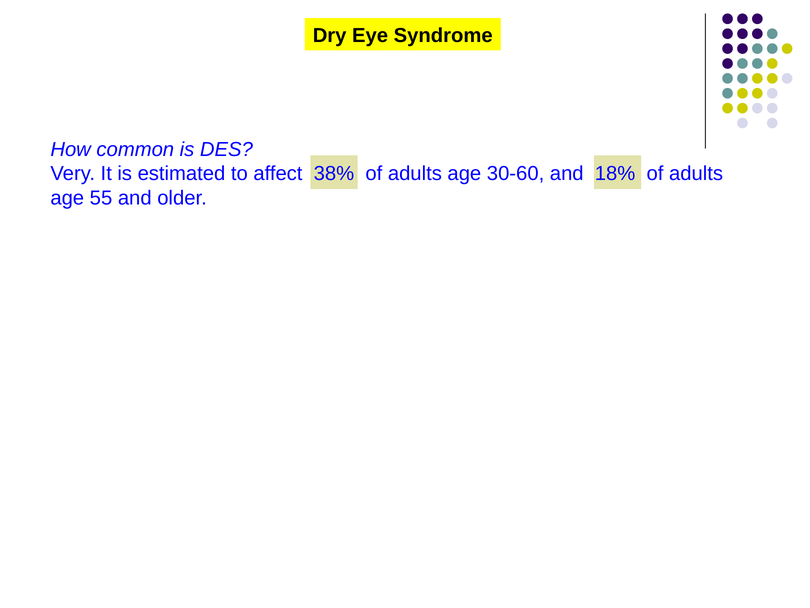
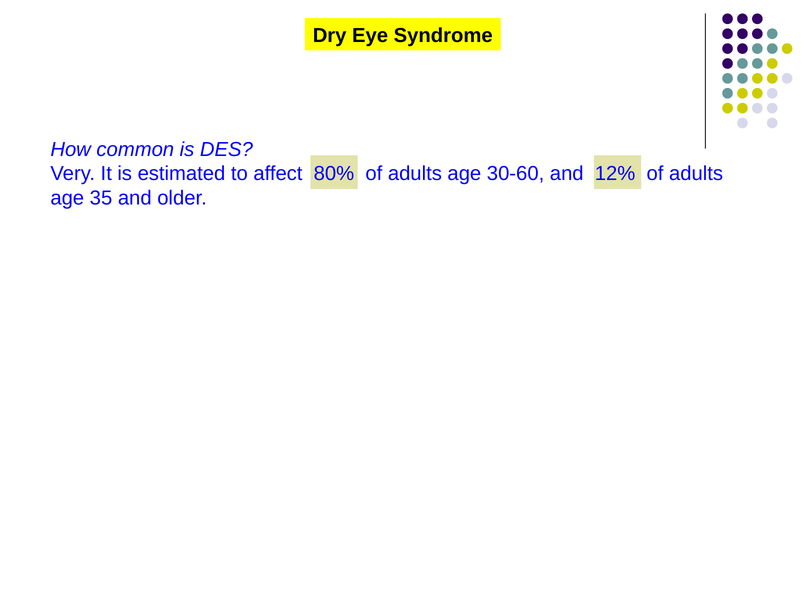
38%: 38% -> 80%
18%: 18% -> 12%
55: 55 -> 35
